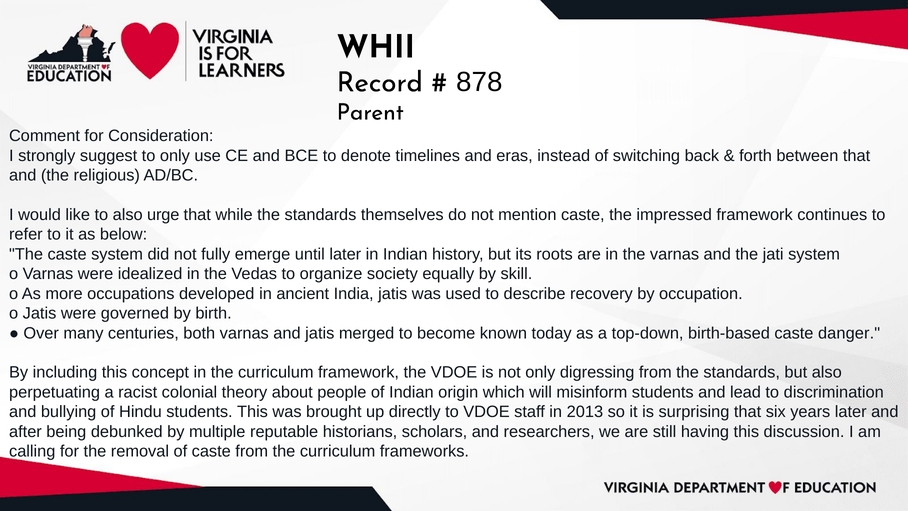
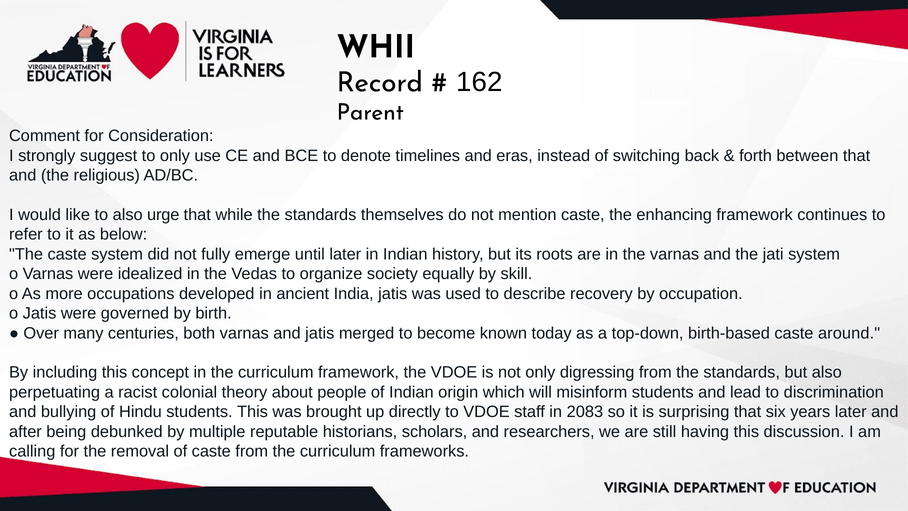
878: 878 -> 162
impressed: impressed -> enhancing
danger: danger -> around
2013: 2013 -> 2083
